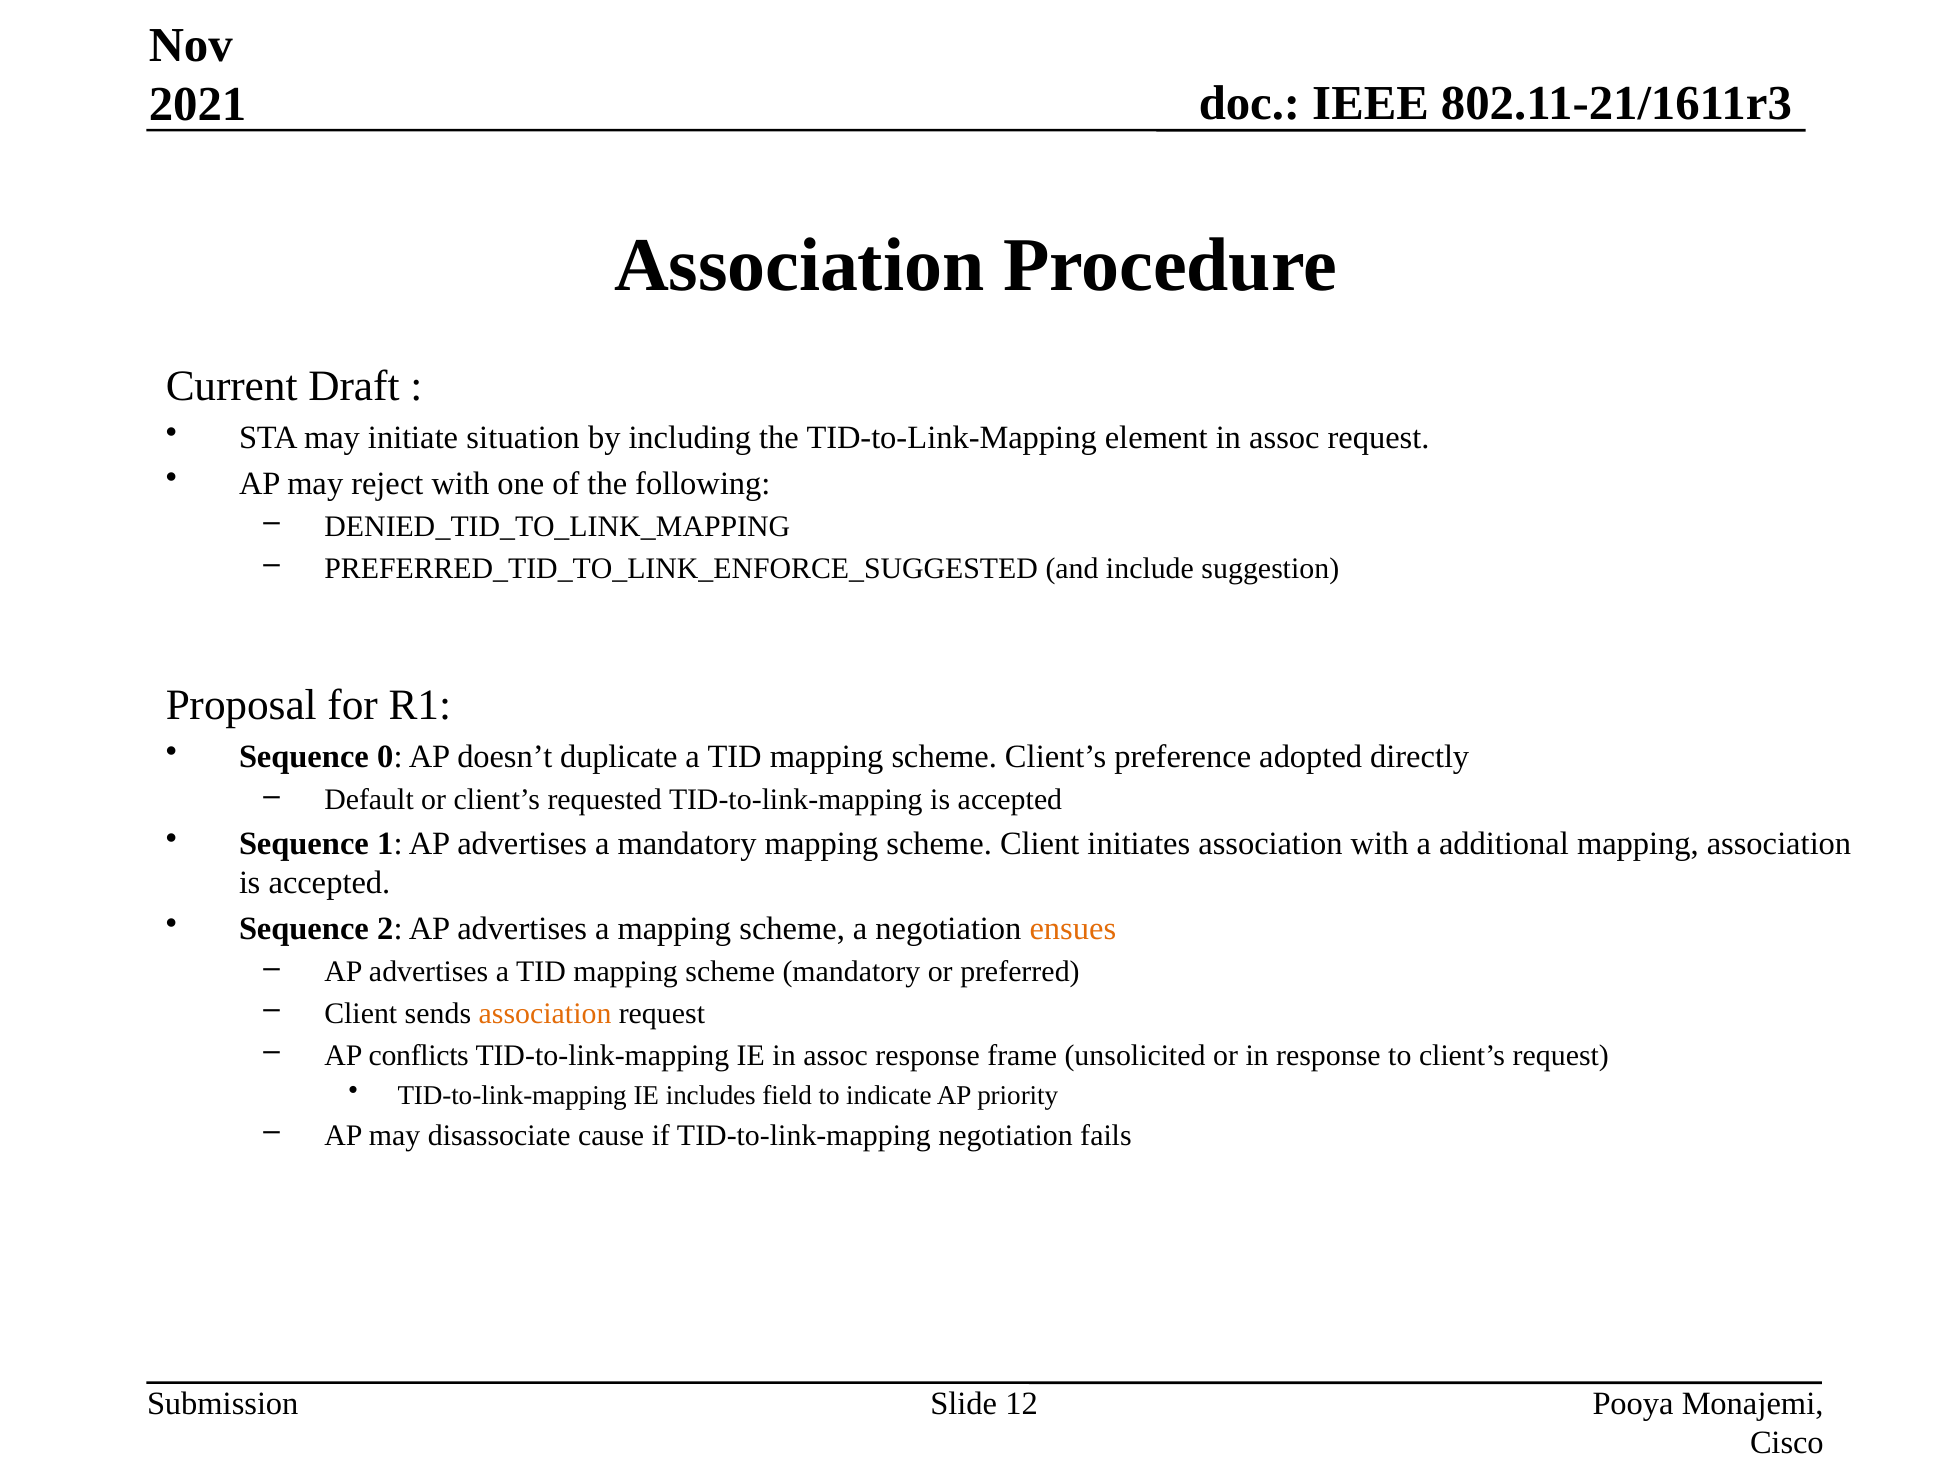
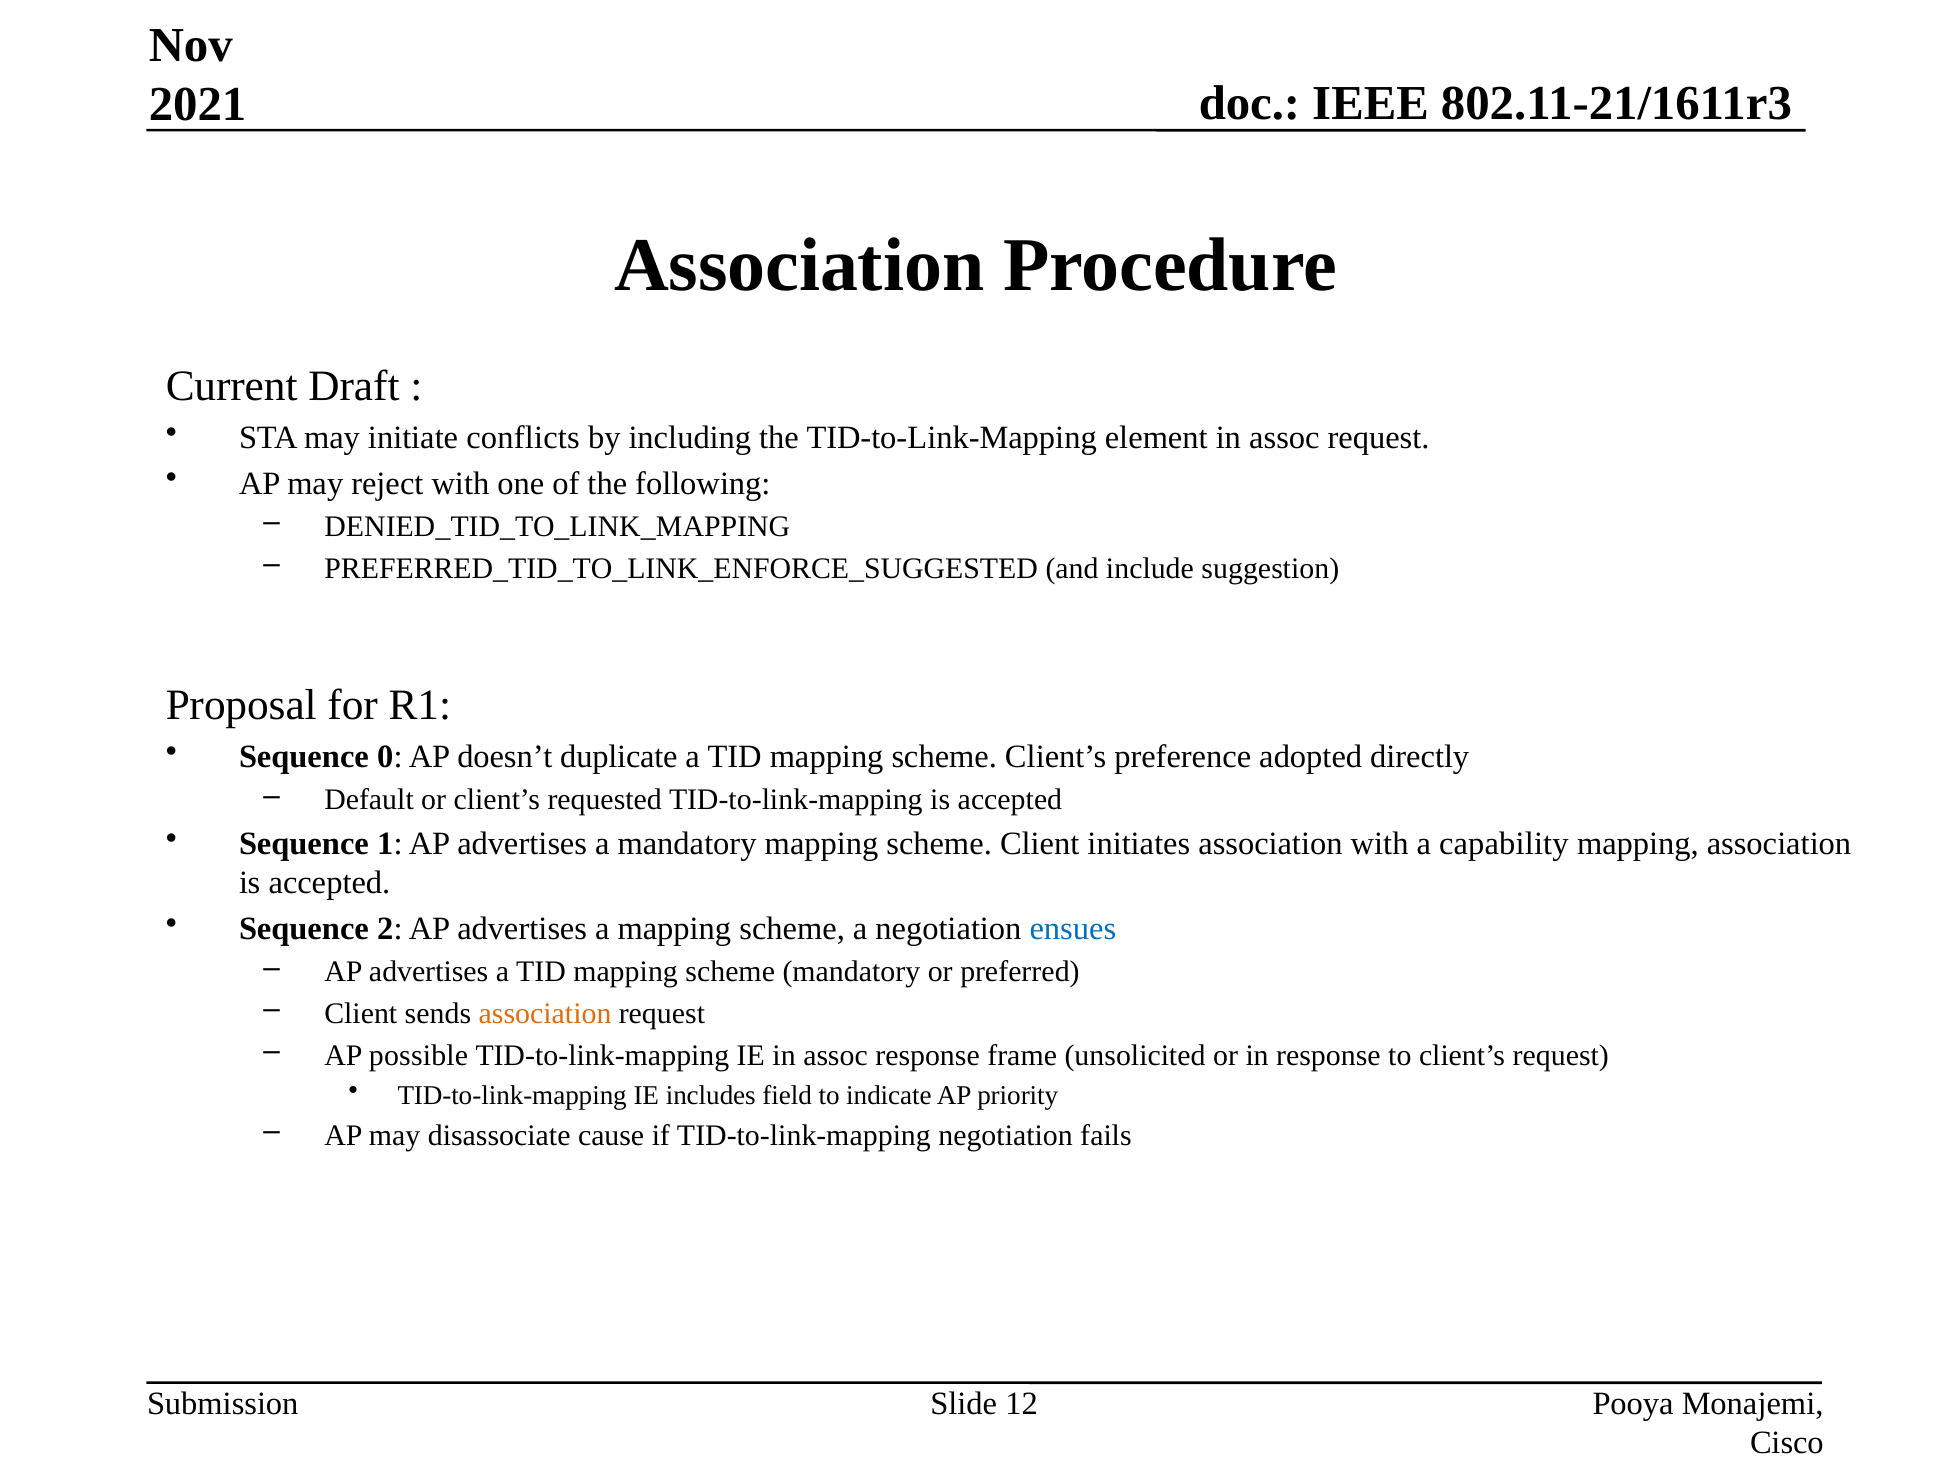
situation: situation -> conflicts
additional: additional -> capability
ensues colour: orange -> blue
conflicts: conflicts -> possible
